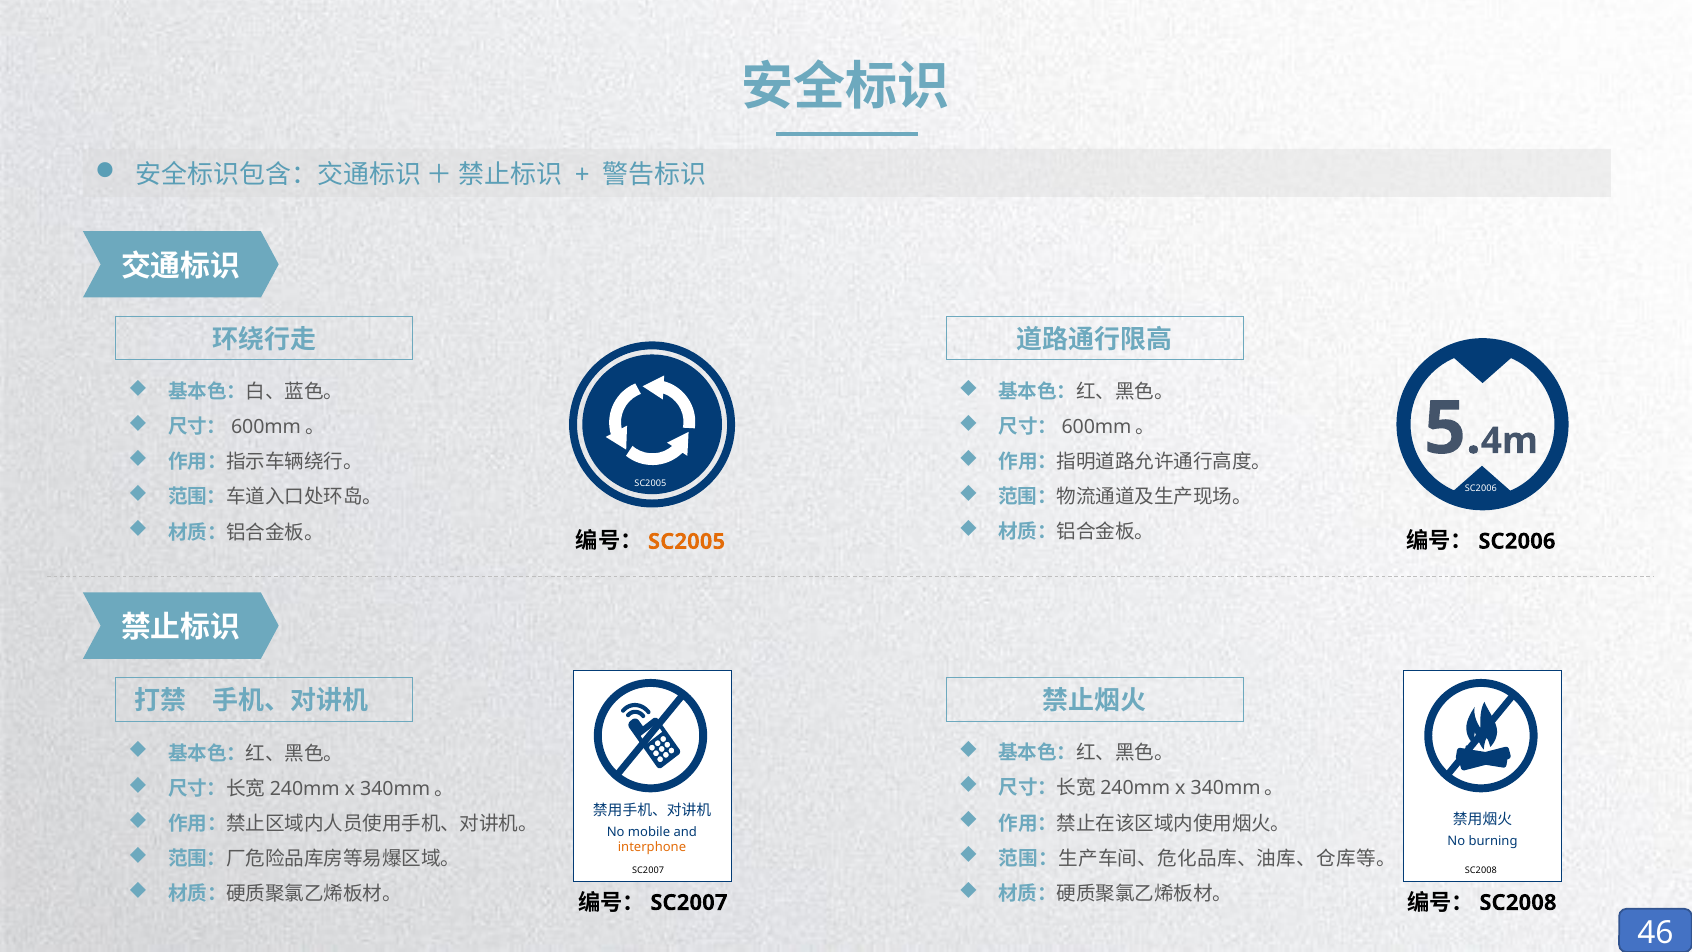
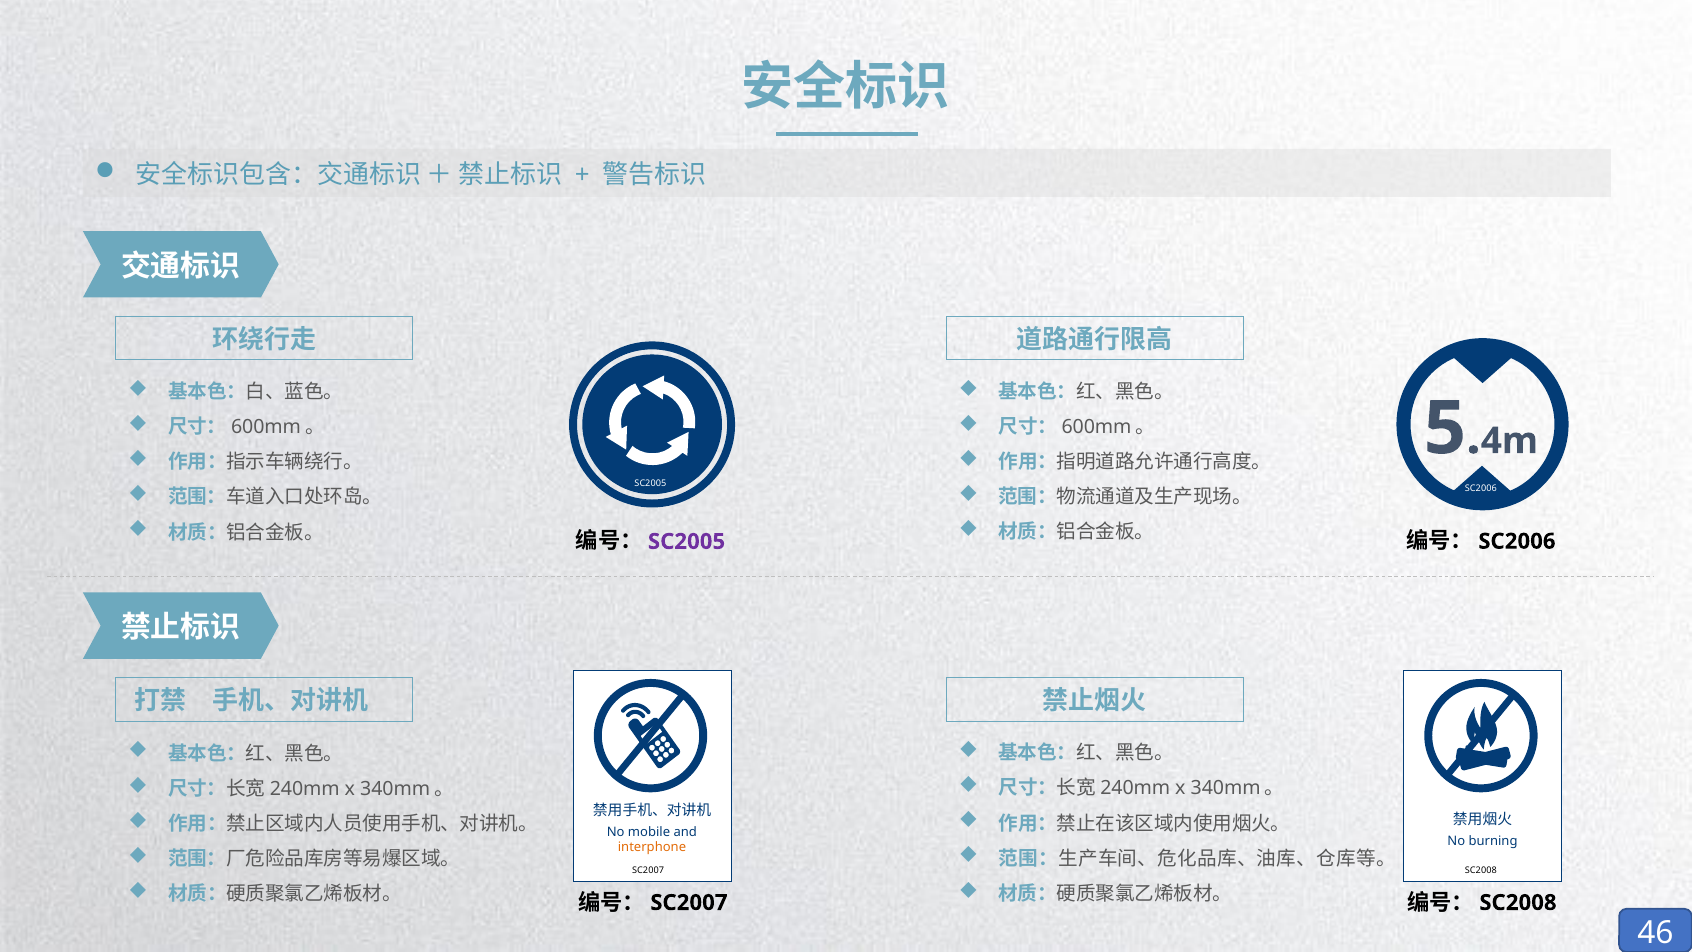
SC2005 at (687, 541) colour: orange -> purple
